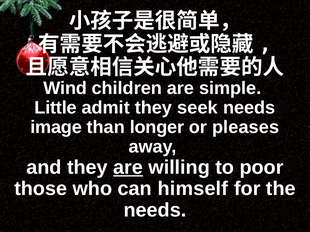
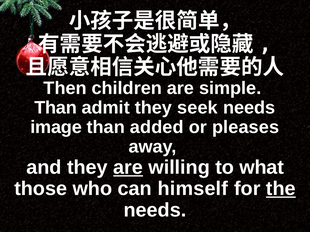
Wind: Wind -> Then
Little at (56, 108): Little -> Than
longer: longer -> added
poor: poor -> what
the underline: none -> present
